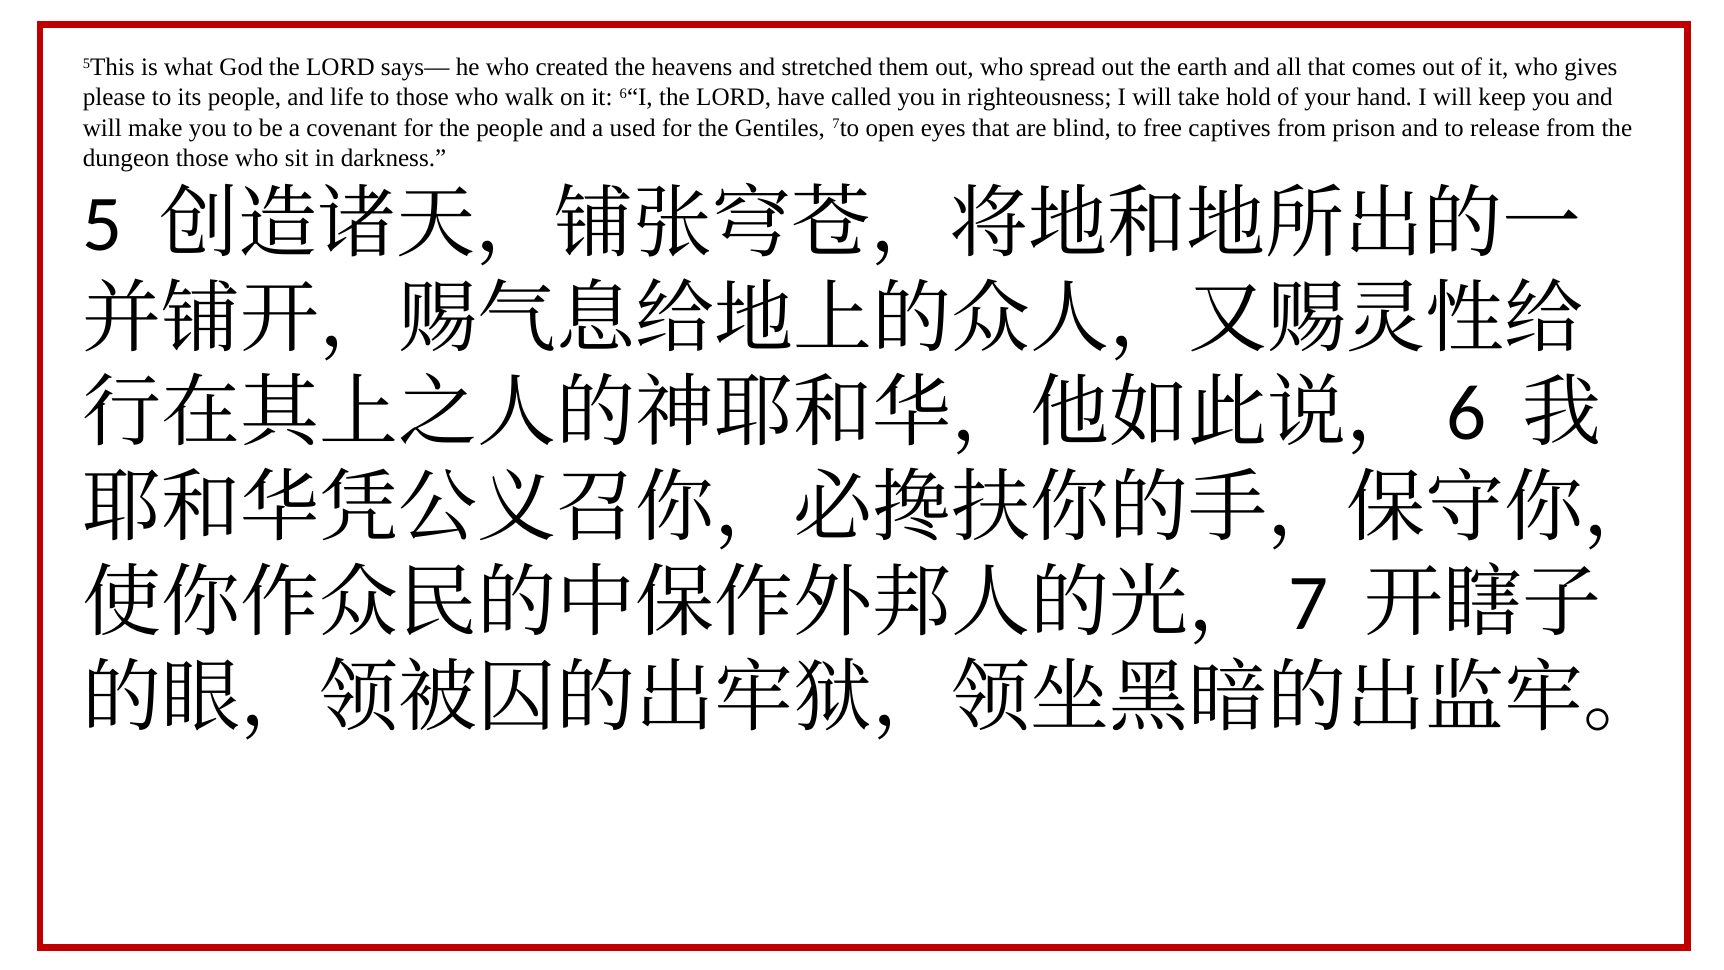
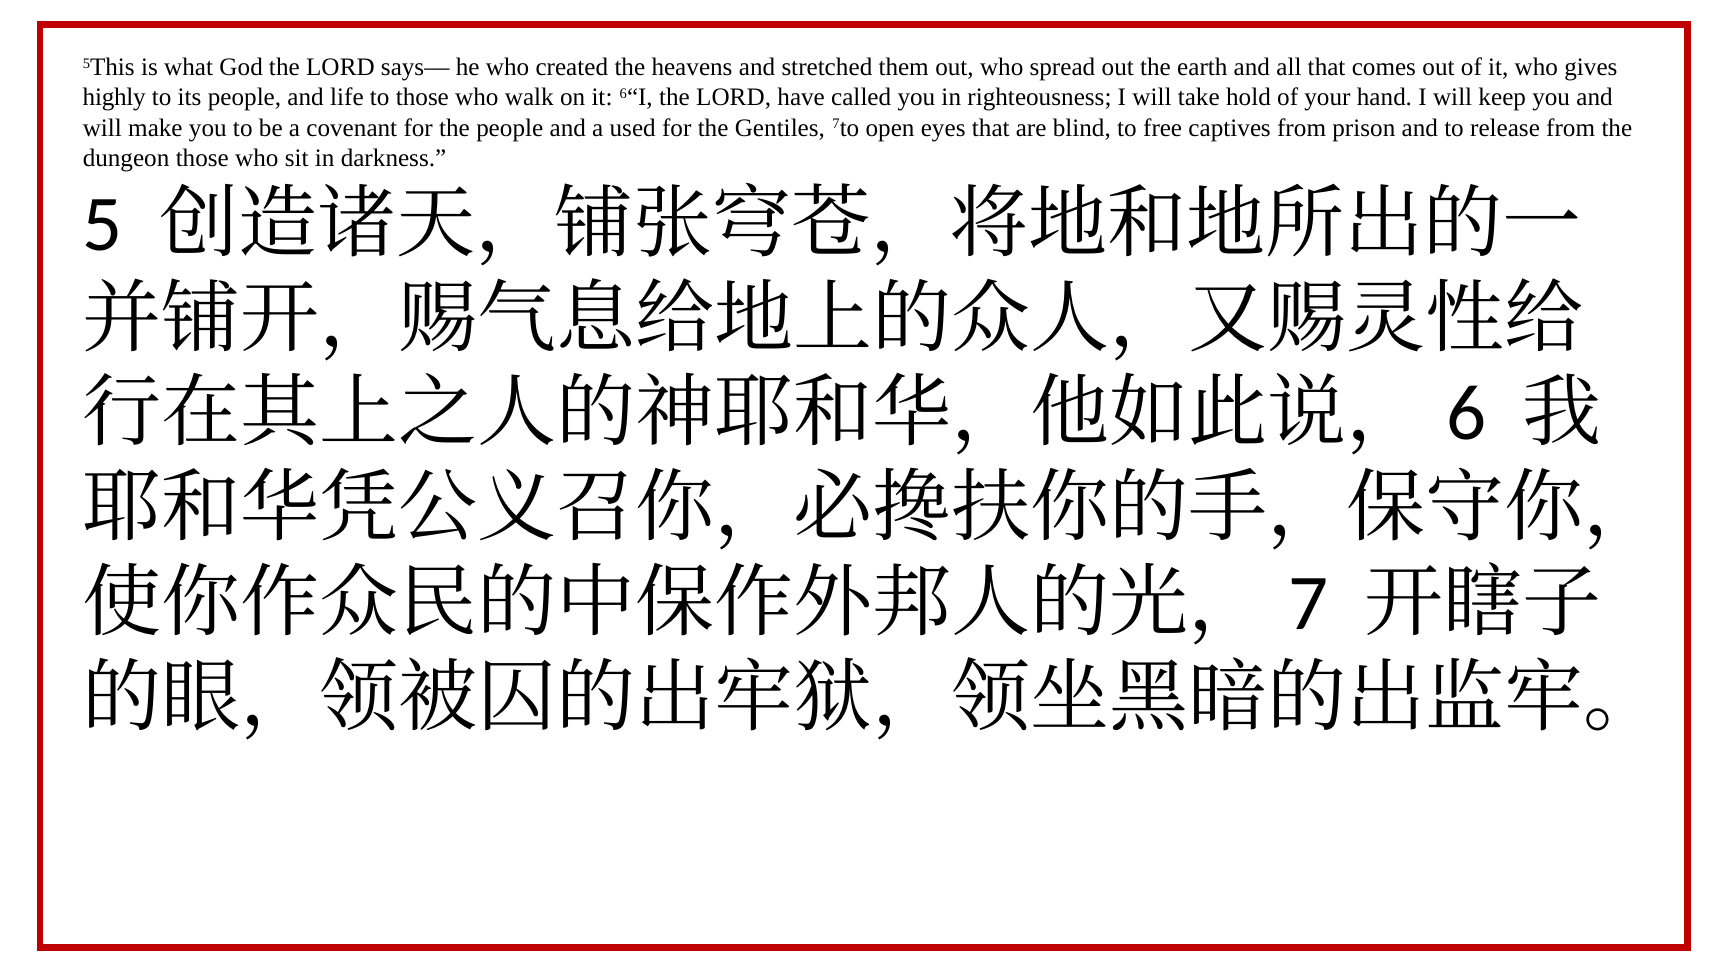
please: please -> highly
